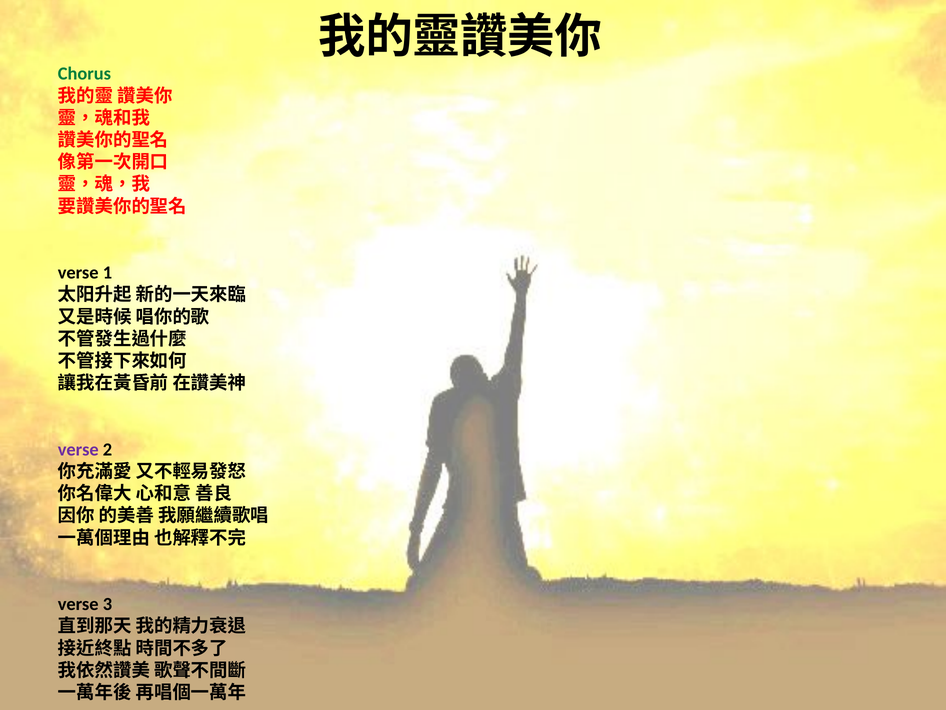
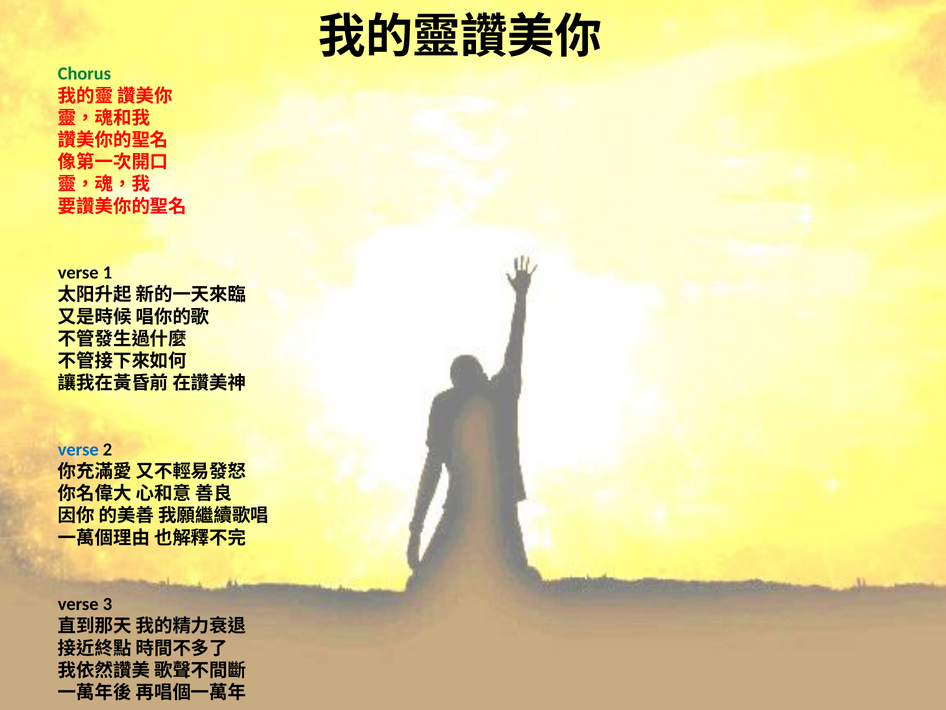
verse at (78, 449) colour: purple -> blue
